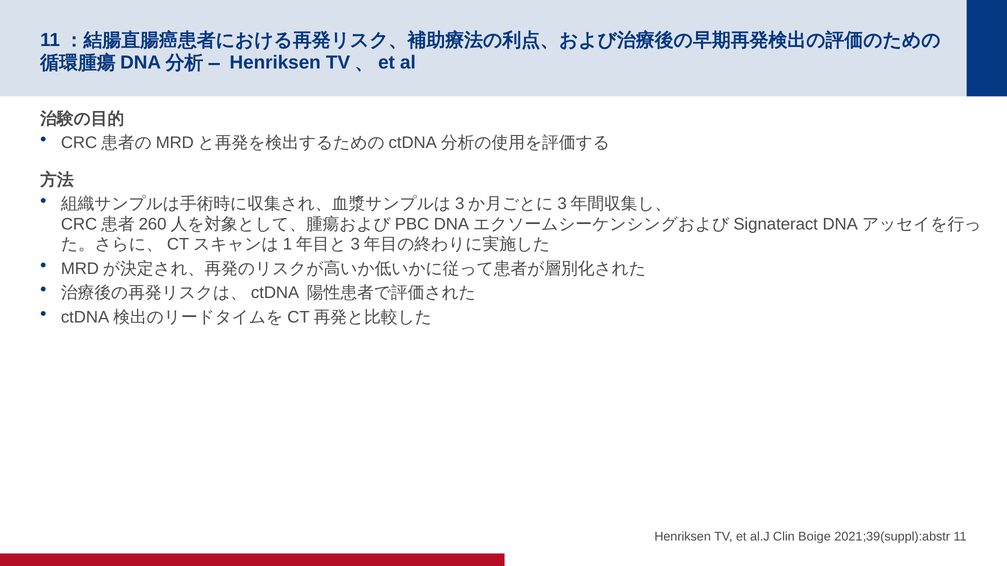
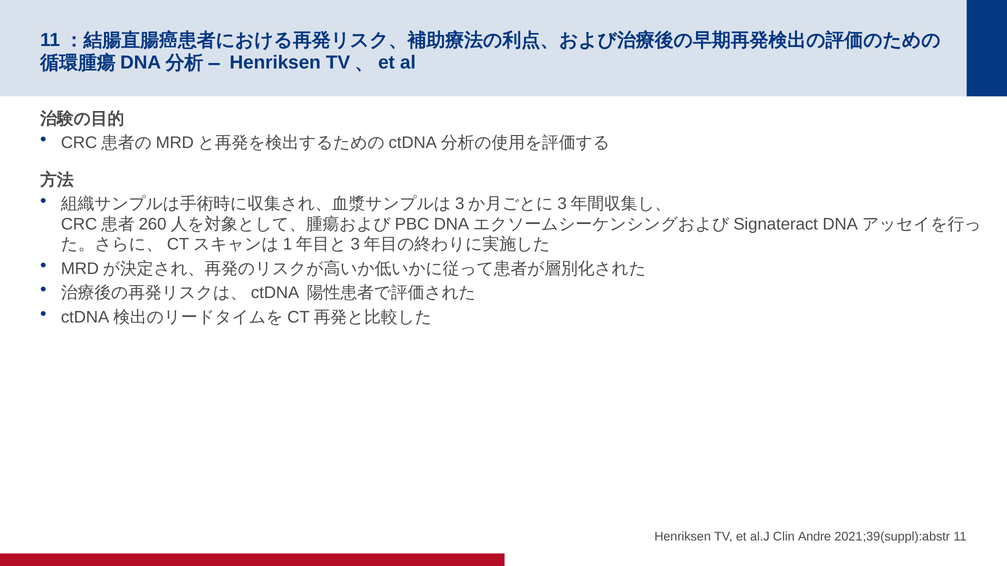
Boige: Boige -> Andre
